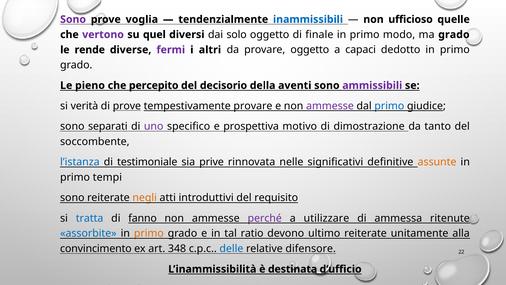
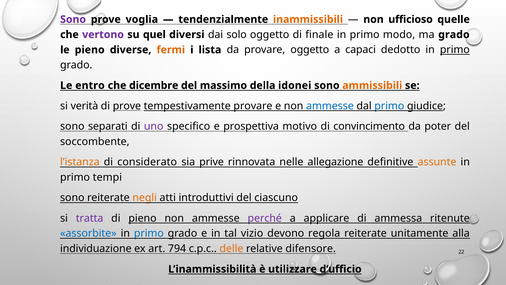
inammissibili colour: blue -> orange
le rende: rende -> pieno
fermi colour: purple -> orange
altri: altri -> lista
primo at (455, 50) underline: none -> present
pieno: pieno -> entro
percepito: percepito -> dicembre
decisorio: decisorio -> massimo
aventi: aventi -> idonei
ammissibili colour: purple -> orange
ammesse at (330, 106) colour: purple -> blue
dimostrazione: dimostrazione -> convincimento
tanto: tanto -> poter
l’istanza colour: blue -> orange
di testimoniale: testimoniale -> considerato
significativi: significativi -> allegazione
requisito: requisito -> ciascuno
tratta colour: blue -> purple
di fanno: fanno -> pieno
utilizzare: utilizzare -> applicare
primo at (149, 233) colour: orange -> blue
ratio: ratio -> vizio
ultimo: ultimo -> regola
convincimento: convincimento -> individuazione
348: 348 -> 794
delle colour: blue -> orange
destinata: destinata -> utilizzare
